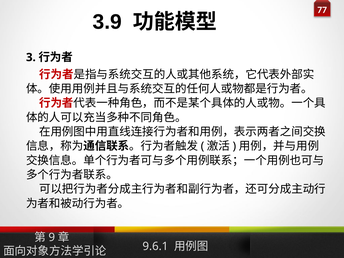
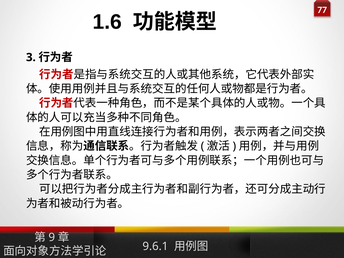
3.9: 3.9 -> 1.6
